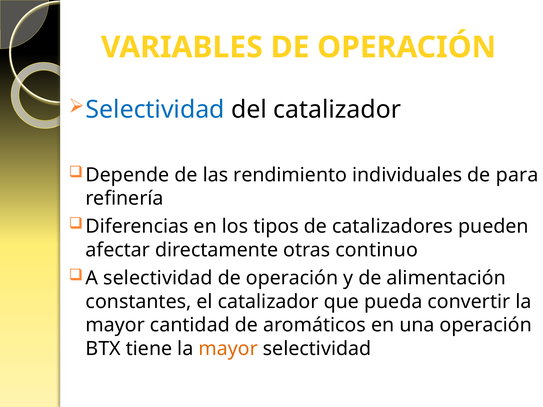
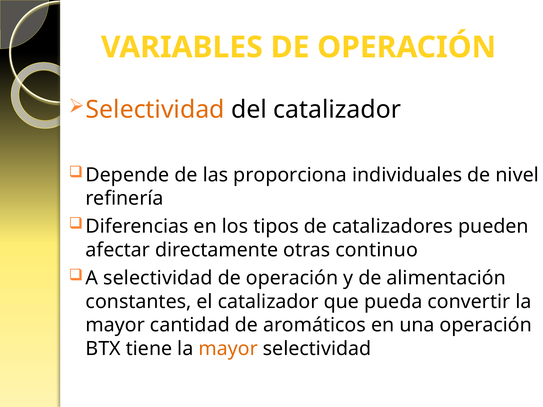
Selectividad at (155, 110) colour: blue -> orange
rendimiento: rendimiento -> proporciona
para: para -> nivel
